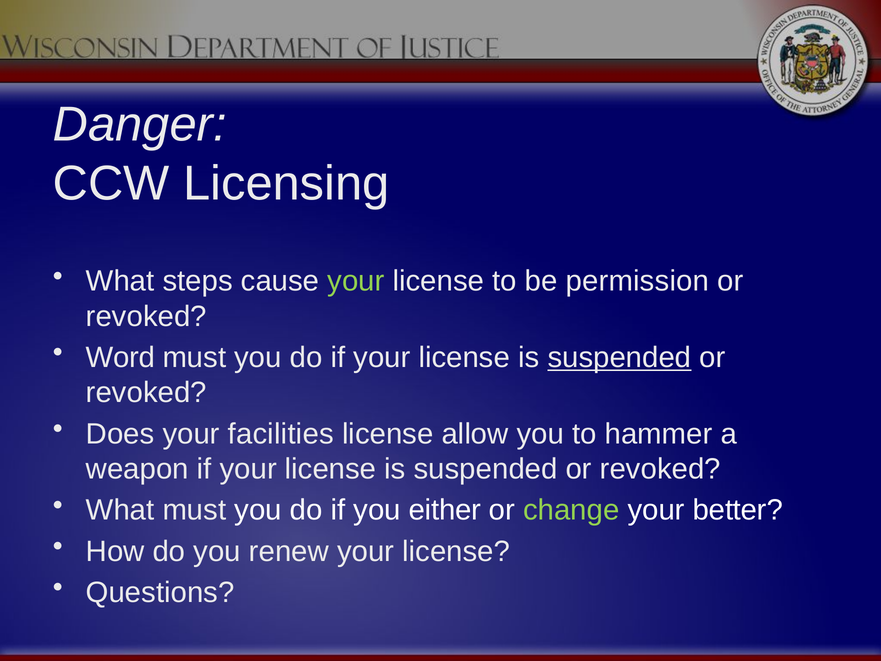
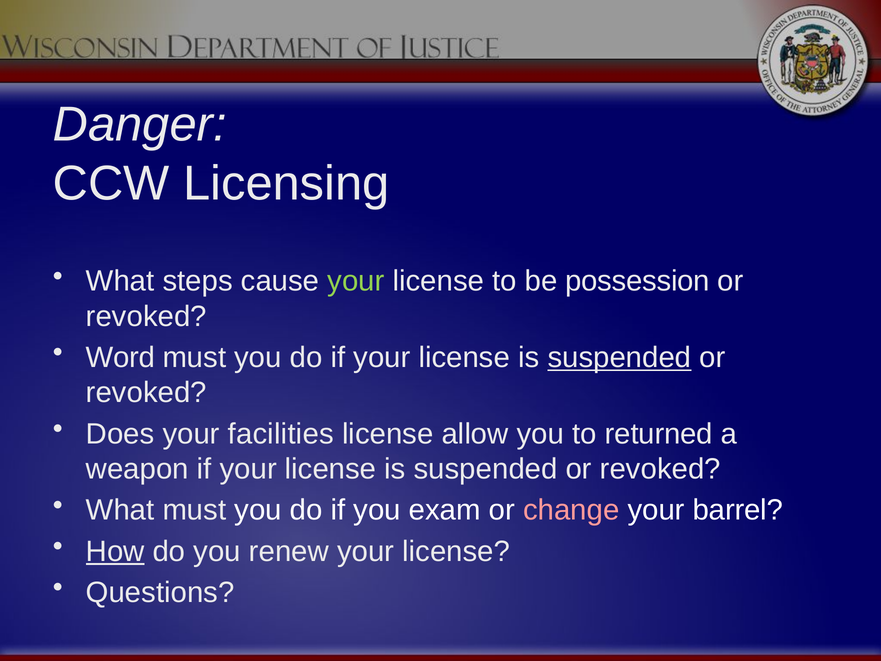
permission: permission -> possession
hammer: hammer -> returned
either: either -> exam
change colour: light green -> pink
better: better -> barrel
How underline: none -> present
